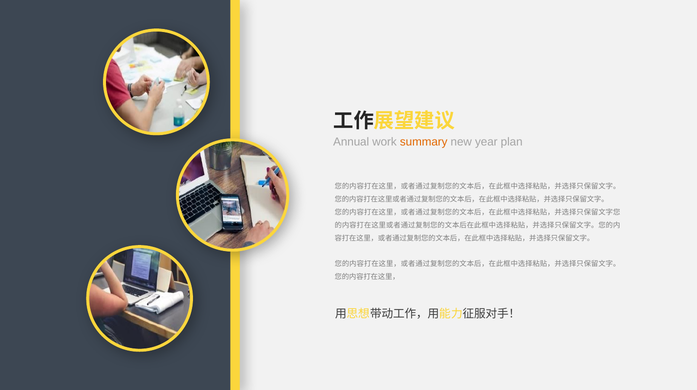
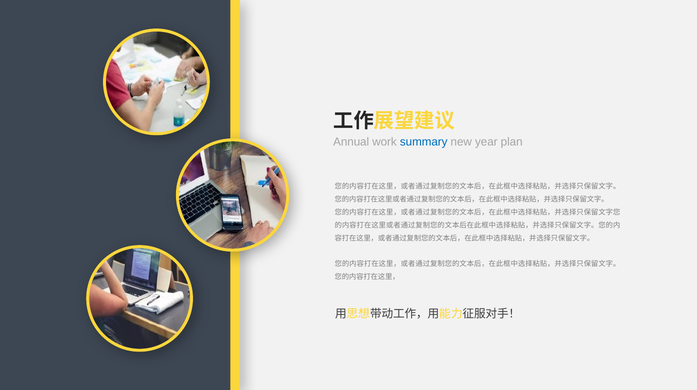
summary colour: orange -> blue
